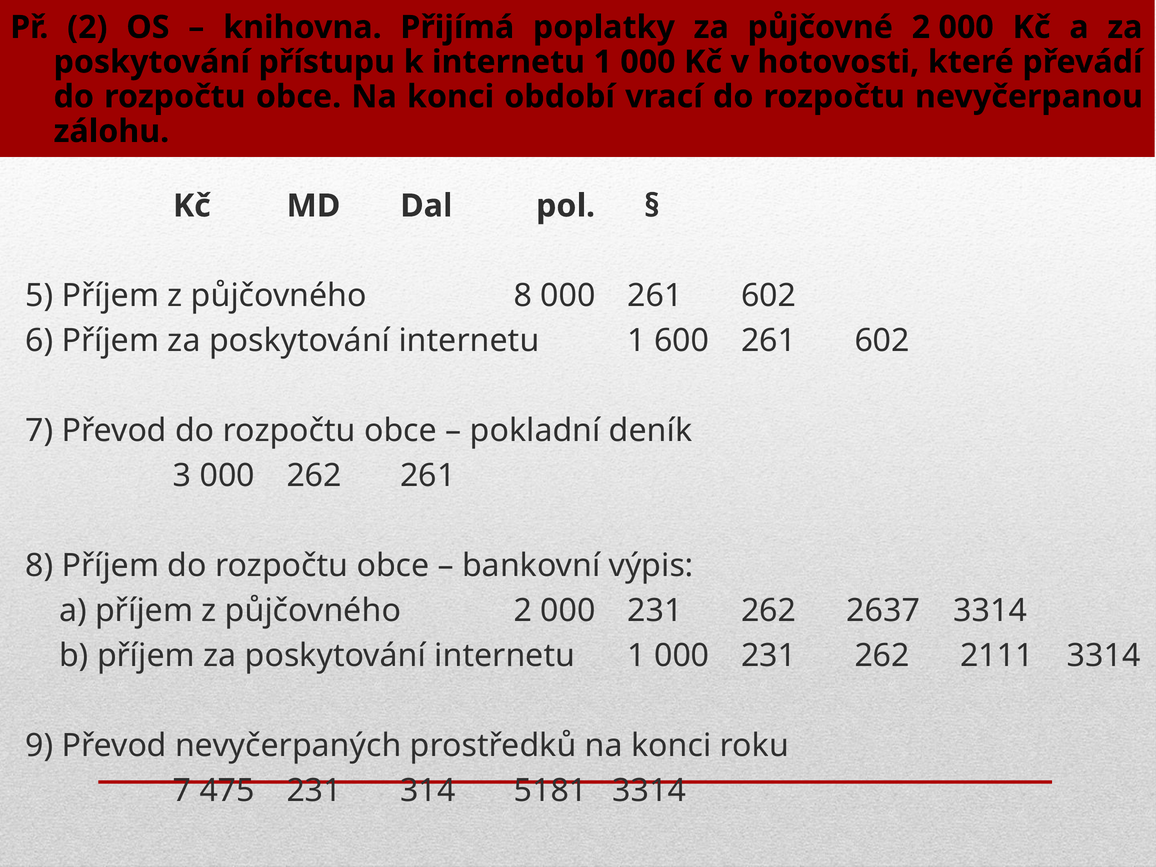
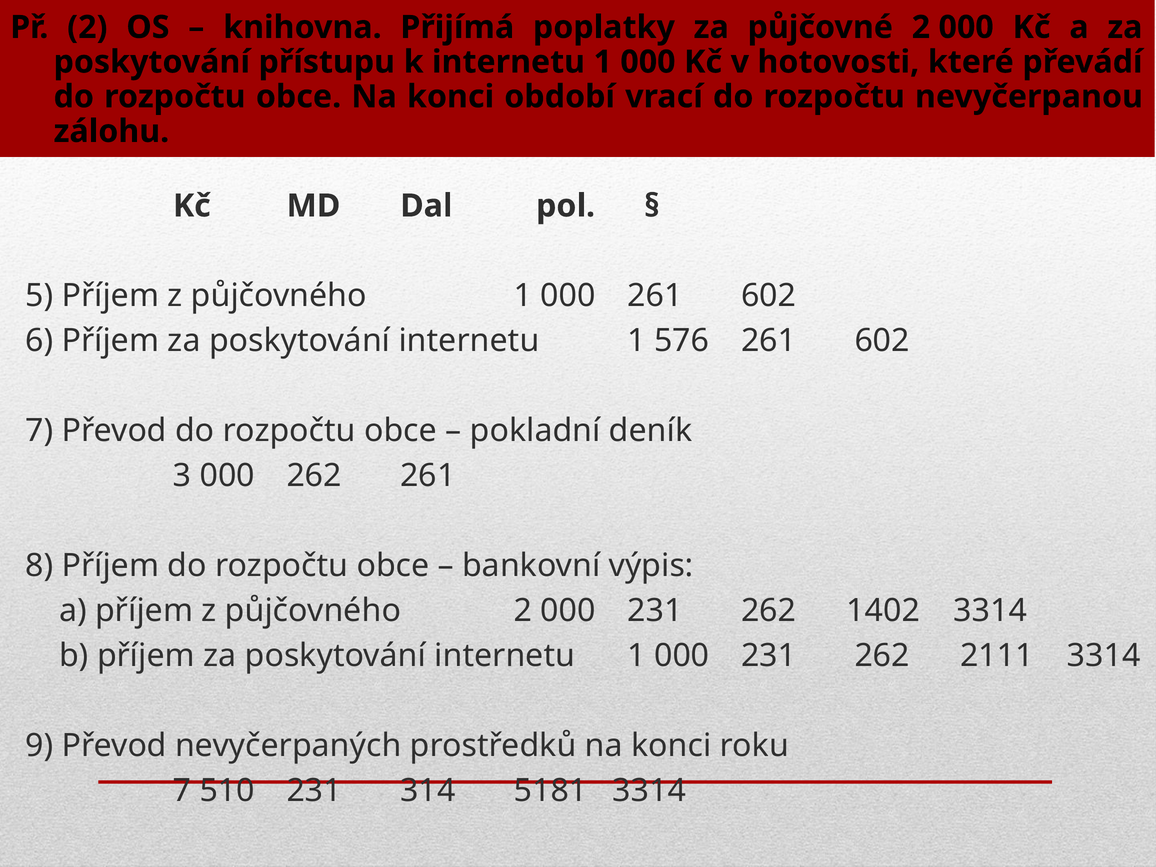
půjčovného 8: 8 -> 1
600: 600 -> 576
2637: 2637 -> 1402
475: 475 -> 510
